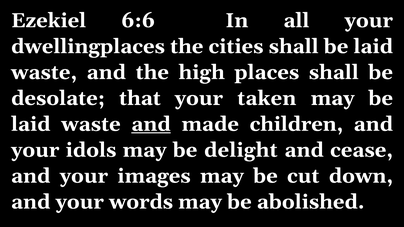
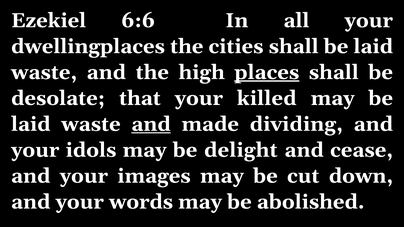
places underline: none -> present
taken: taken -> killed
children: children -> dividing
